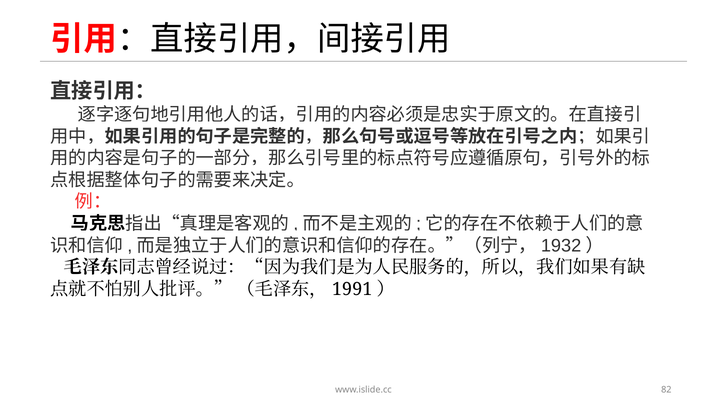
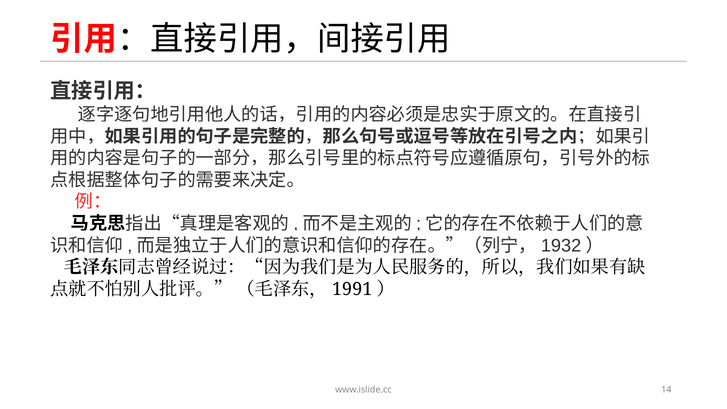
82: 82 -> 14
